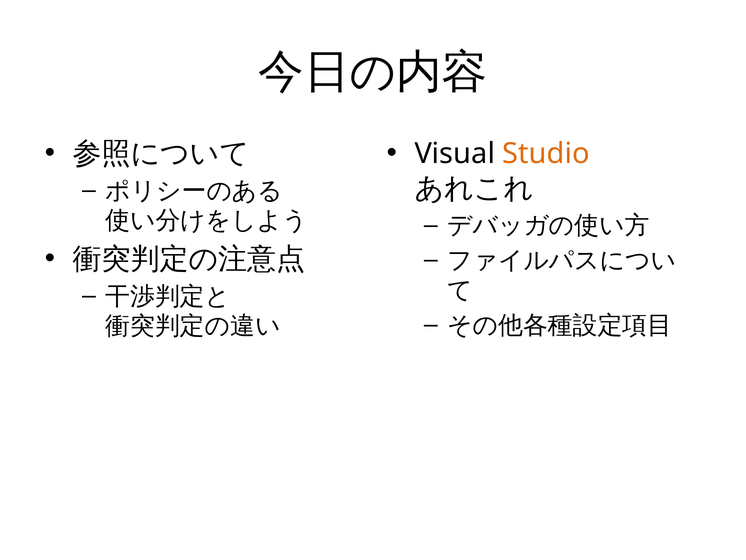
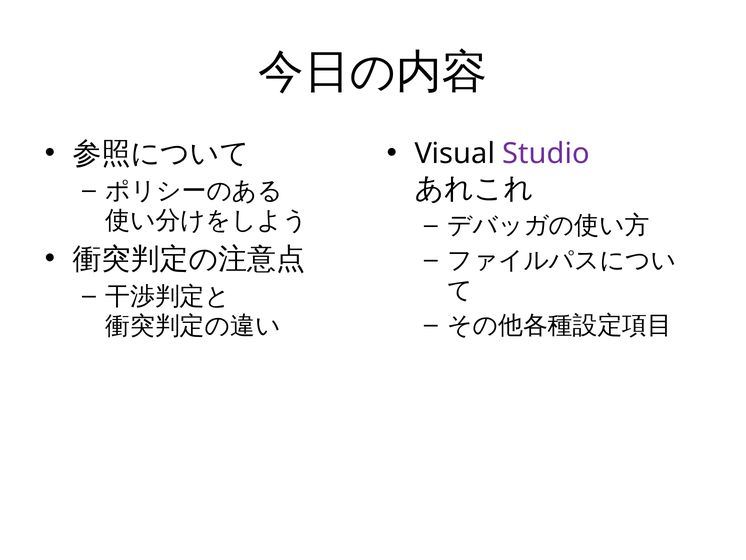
Studio colour: orange -> purple
